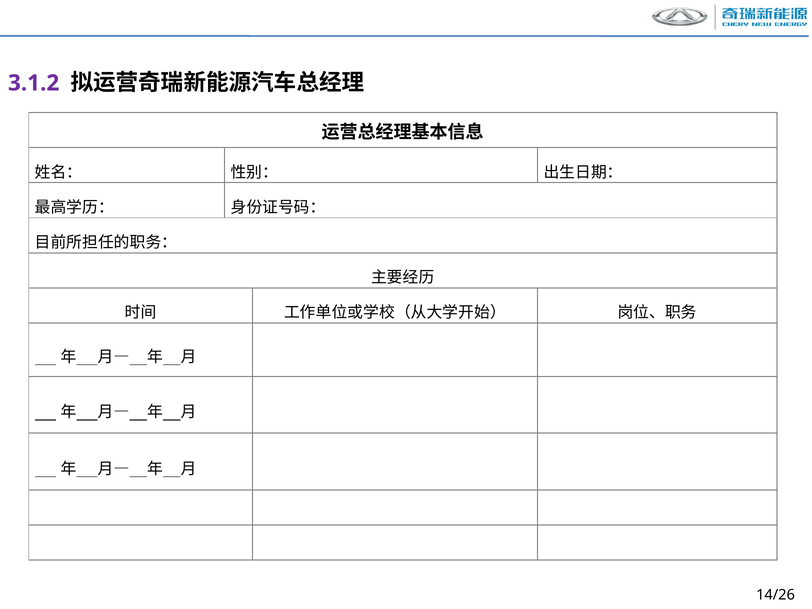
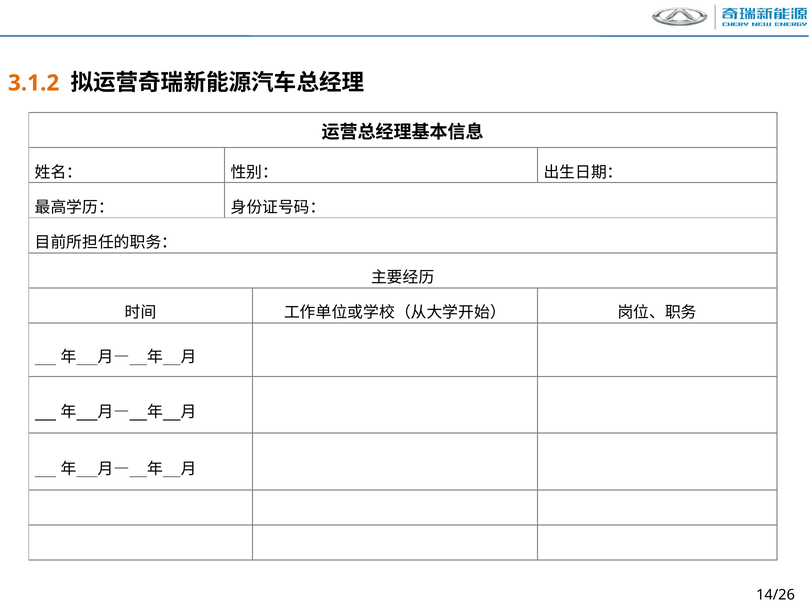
3.1.2 colour: purple -> orange
